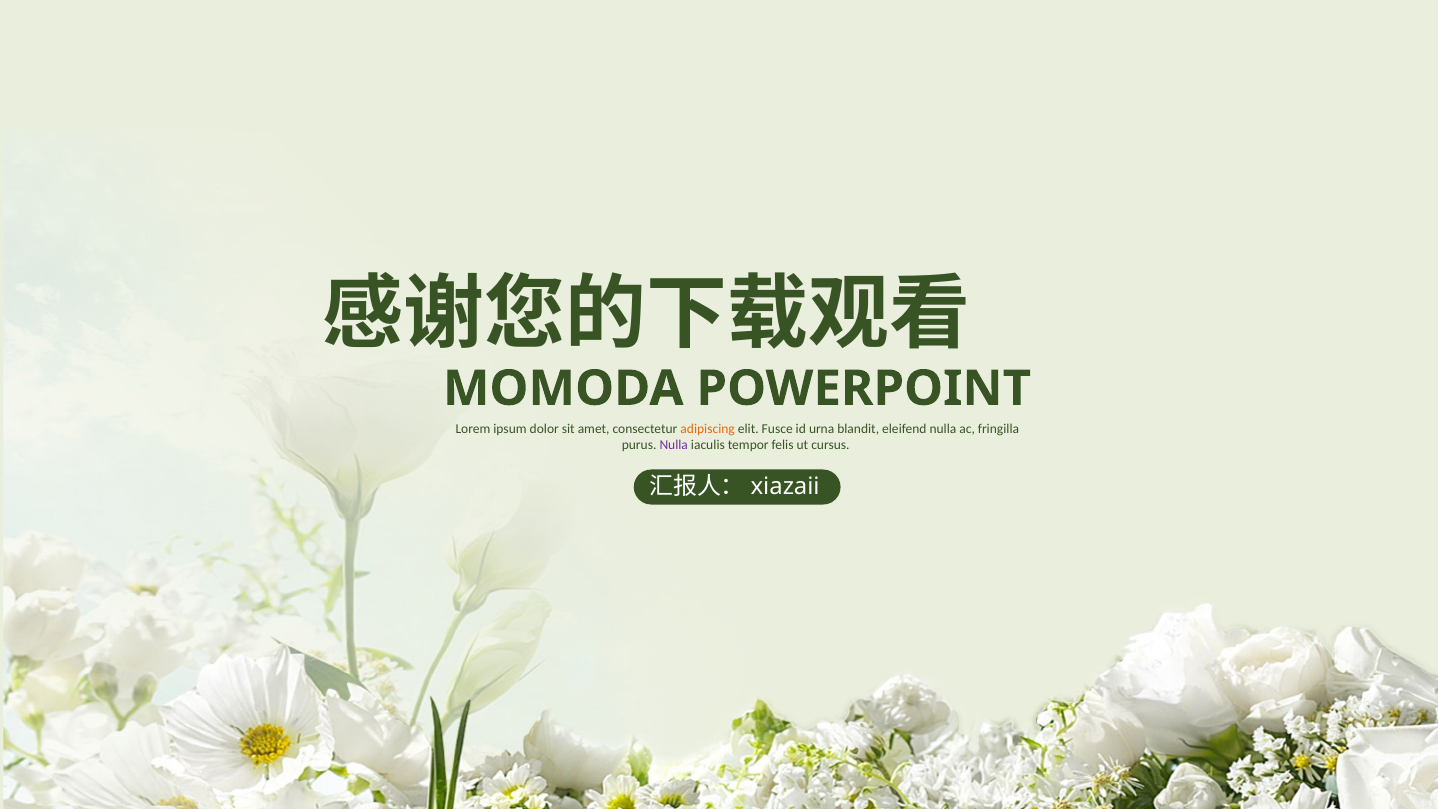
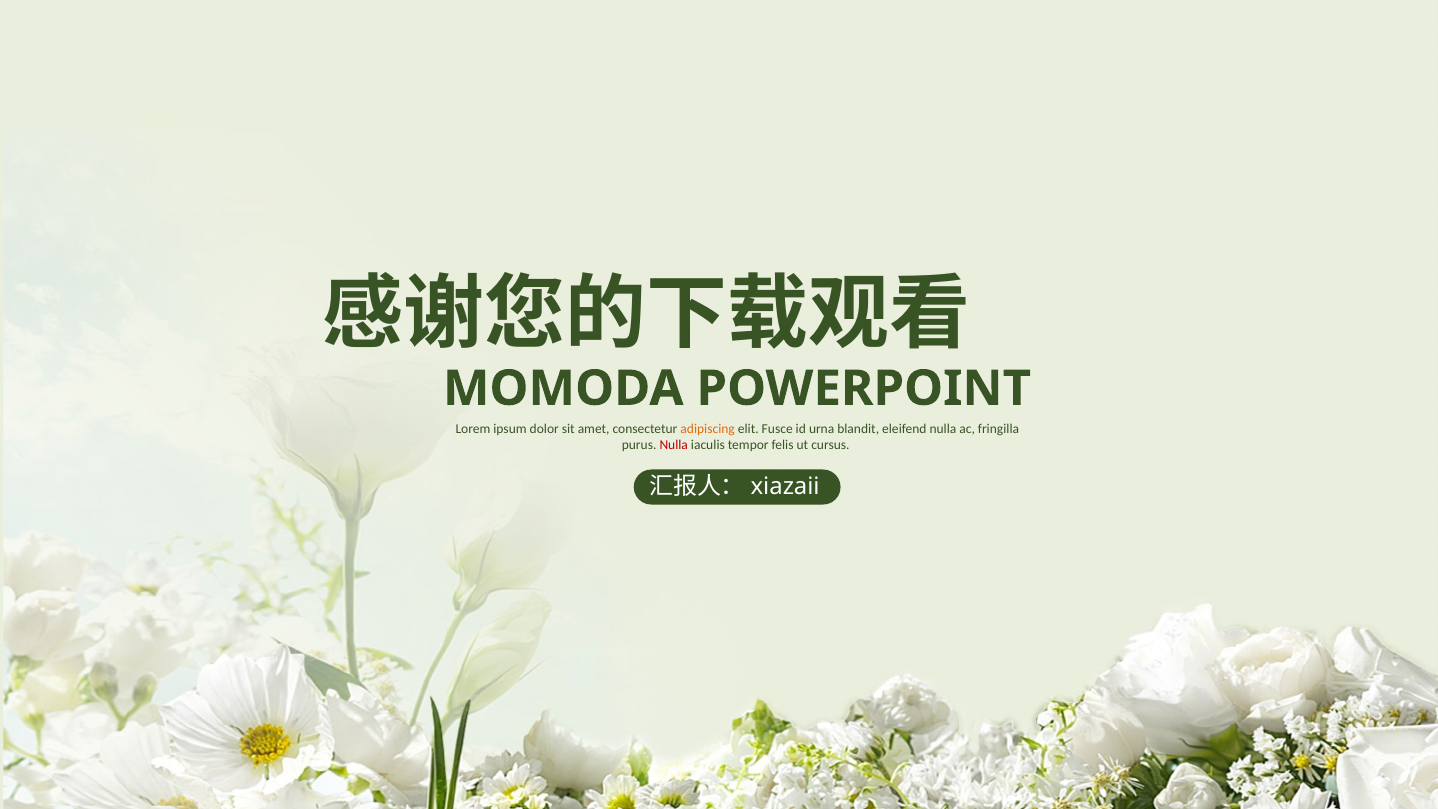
Nulla at (674, 445) colour: purple -> red
